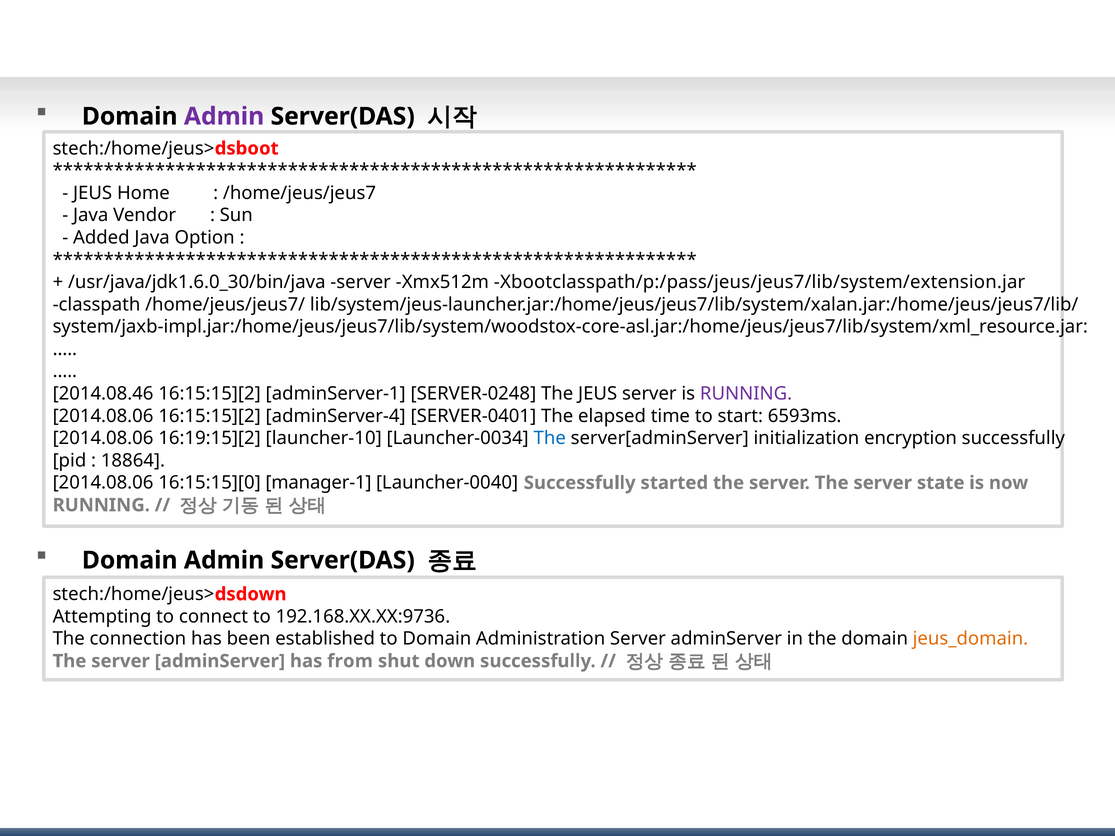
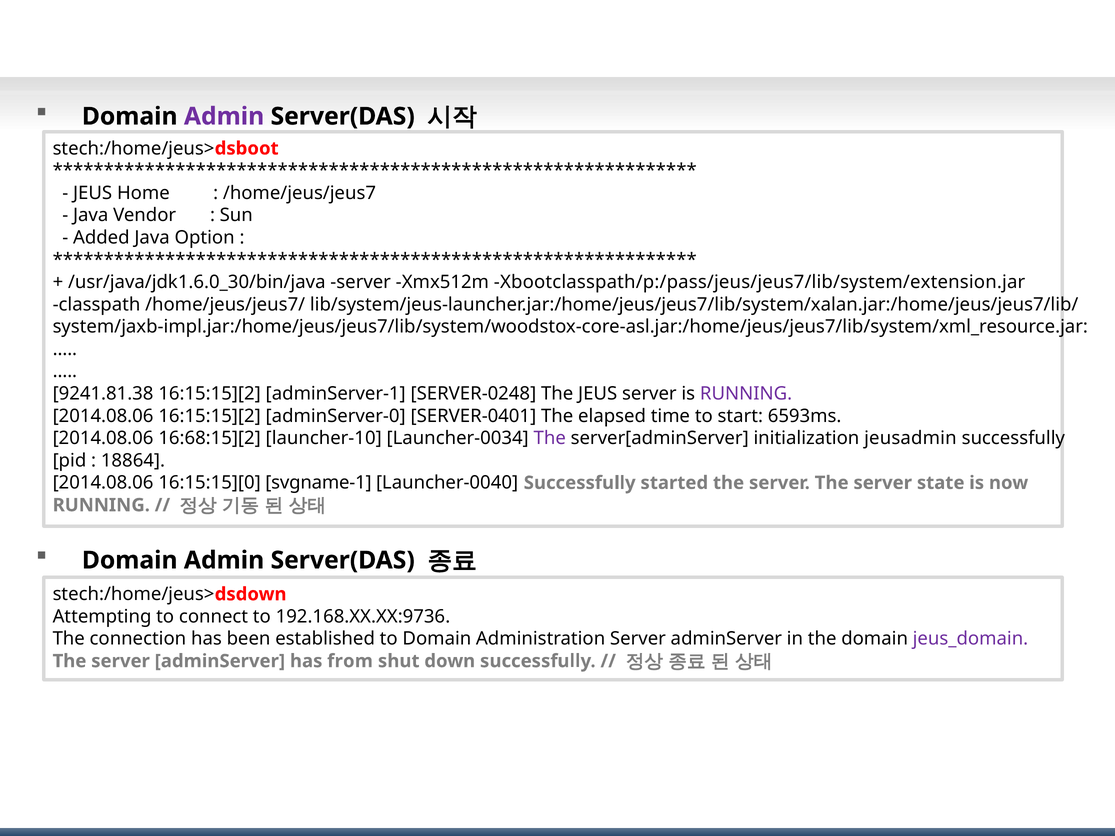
2014.08.46: 2014.08.46 -> 9241.81.38
adminServer-4: adminServer-4 -> adminServer-0
16:19:15][2: 16:19:15][2 -> 16:68:15][2
The at (550, 438) colour: blue -> purple
encryption: encryption -> jeusadmin
manager-1: manager-1 -> svgname-1
jeus_domain colour: orange -> purple
